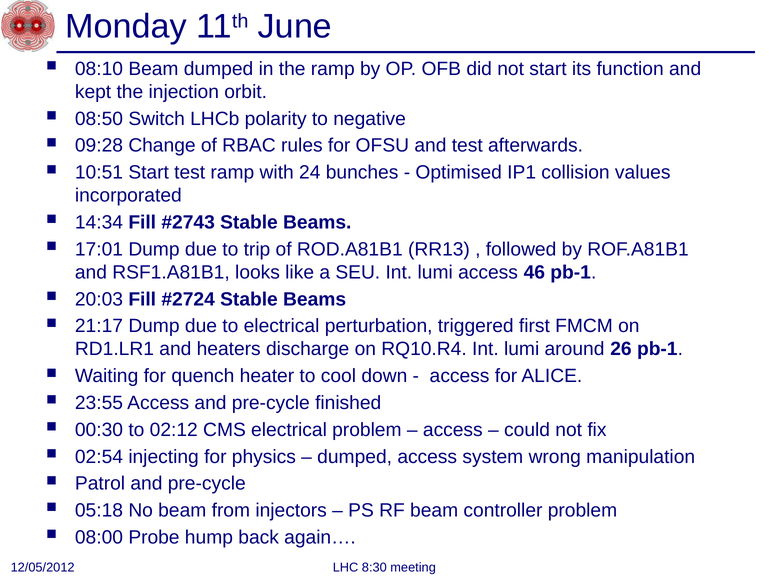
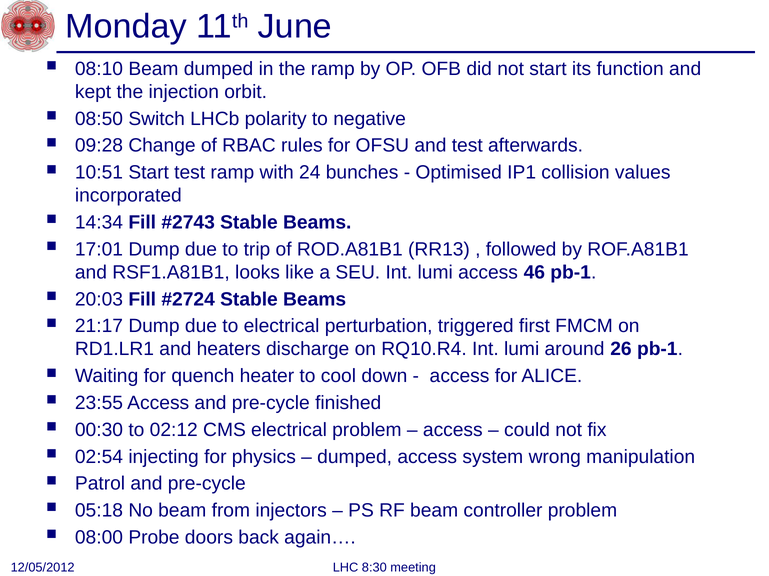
hump: hump -> doors
